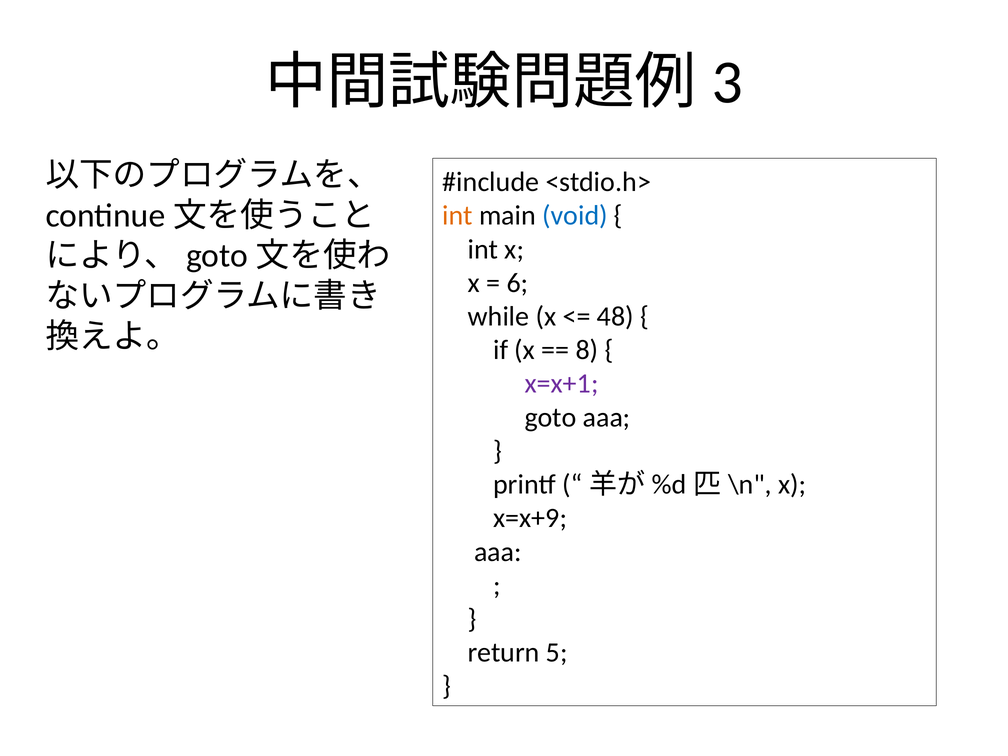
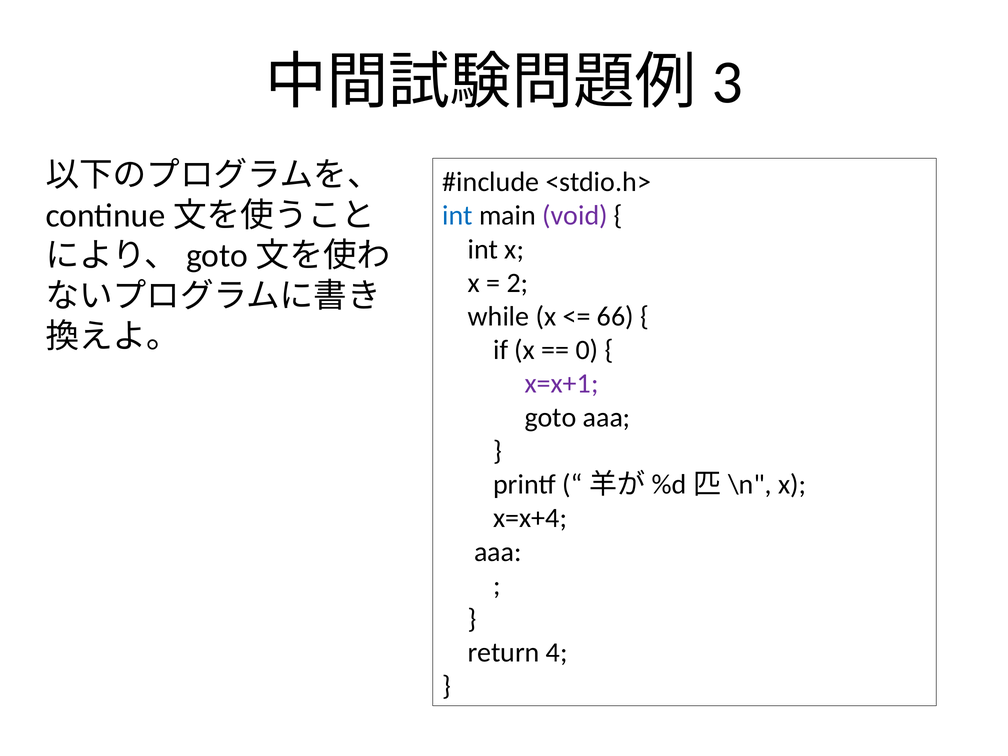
int at (458, 216) colour: orange -> blue
void colour: blue -> purple
6: 6 -> 2
48: 48 -> 66
8: 8 -> 0
x=x+9: x=x+9 -> x=x+4
5: 5 -> 4
